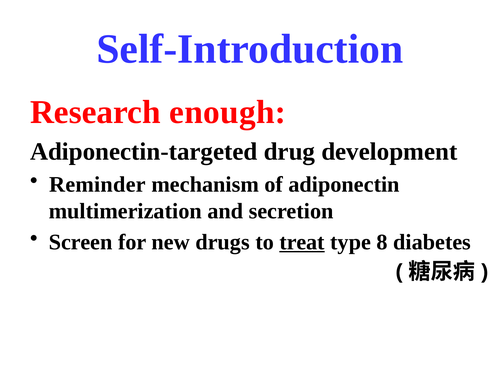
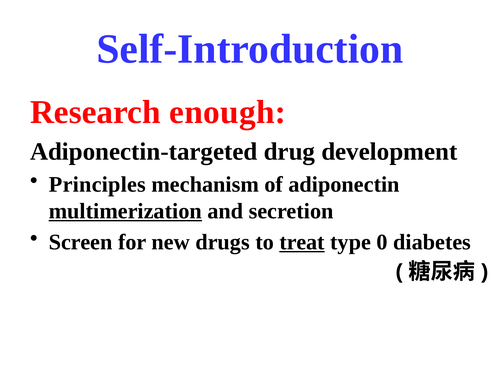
Reminder: Reminder -> Principles
multimerization underline: none -> present
8: 8 -> 0
